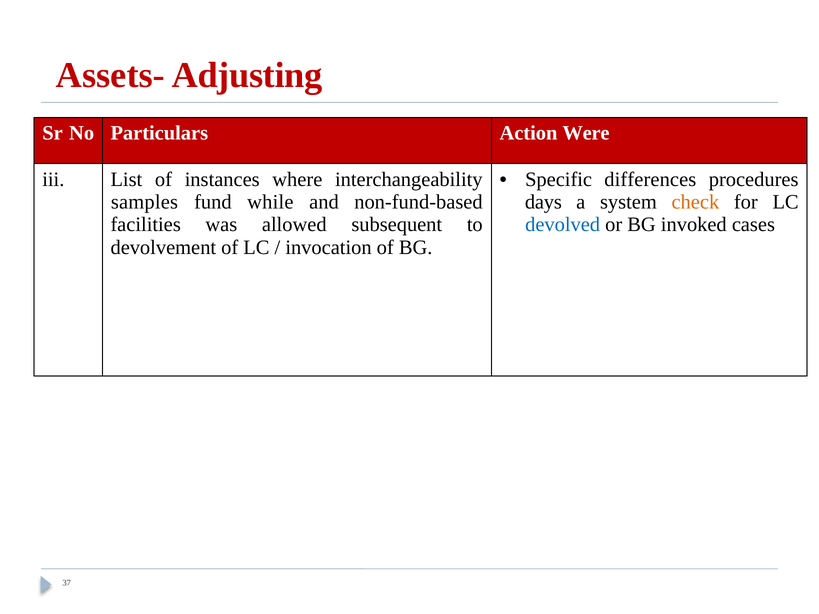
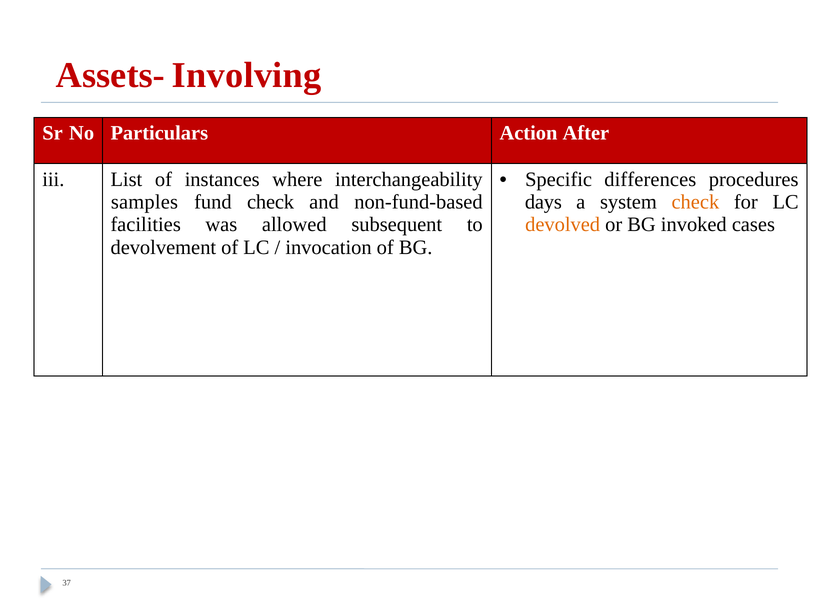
Adjusting: Adjusting -> Involving
Were: Were -> After
fund while: while -> check
devolved colour: blue -> orange
